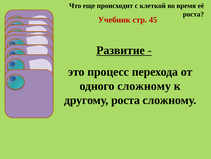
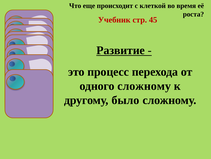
другому роста: роста -> было
